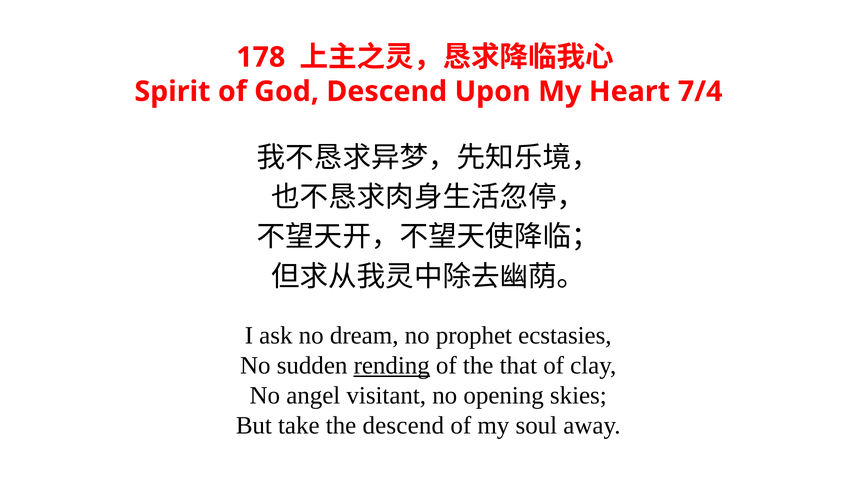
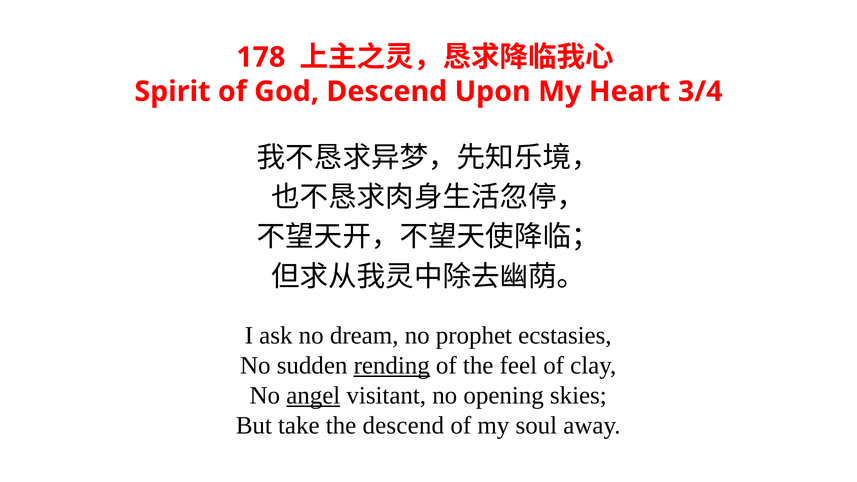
7/4: 7/4 -> 3/4
that: that -> feel
angel underline: none -> present
